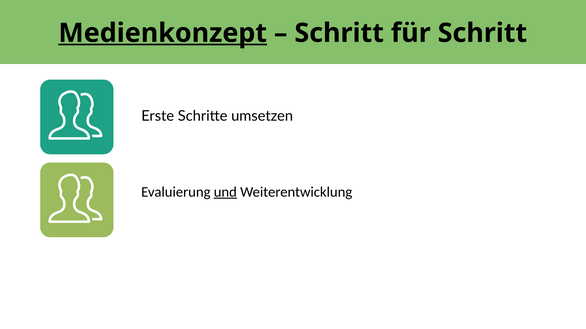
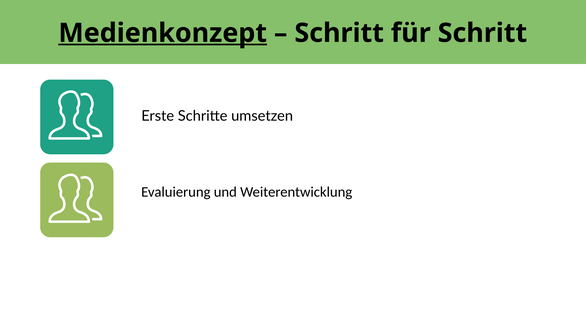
und underline: present -> none
